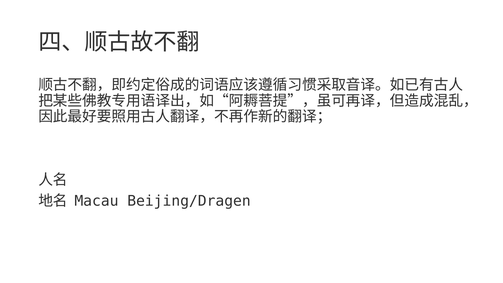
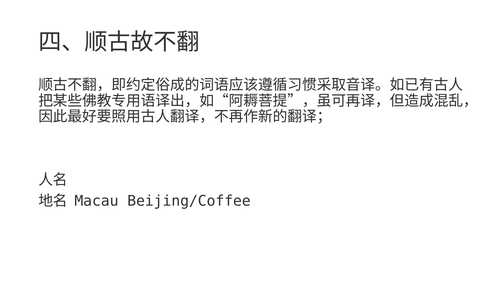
Beijing/Dragen: Beijing/Dragen -> Beijing/Coffee
